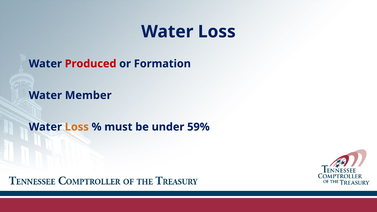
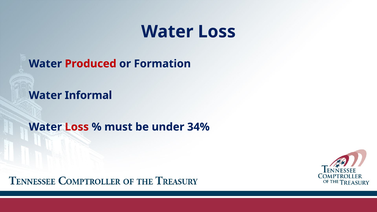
Member: Member -> Informal
Loss at (77, 127) colour: orange -> red
59%: 59% -> 34%
